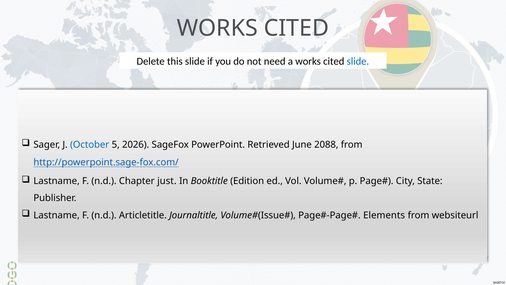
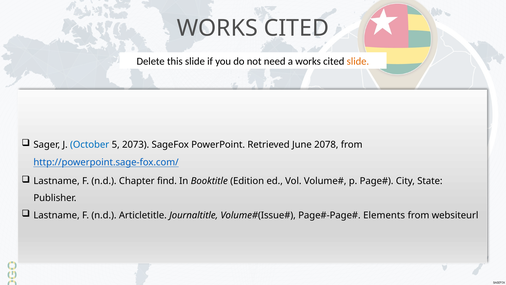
slide at (358, 61) colour: blue -> orange
2026: 2026 -> 2073
2088: 2088 -> 2078
just: just -> find
